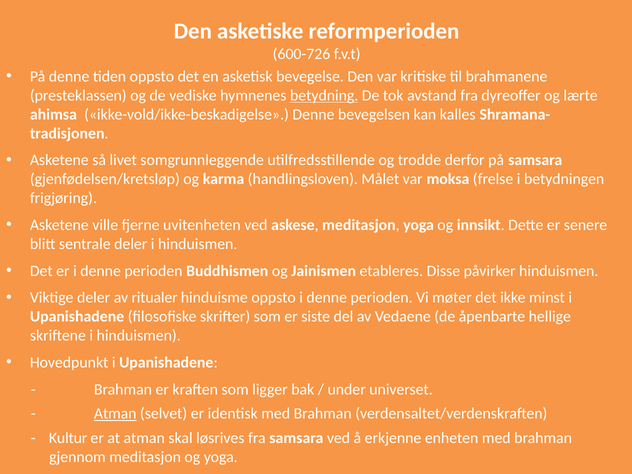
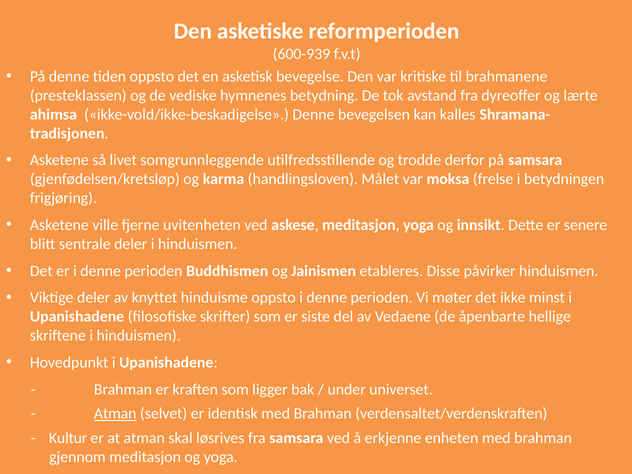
600-726: 600-726 -> 600-939
betydning underline: present -> none
ritualer: ritualer -> knyttet
